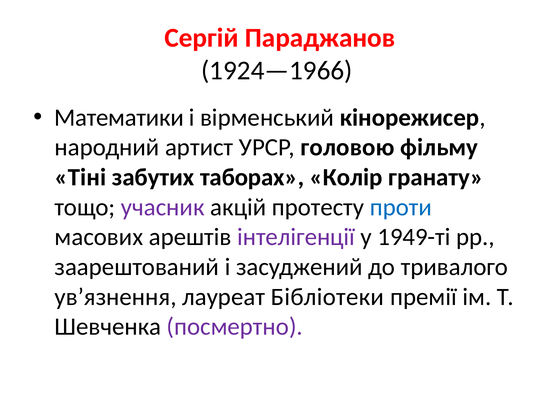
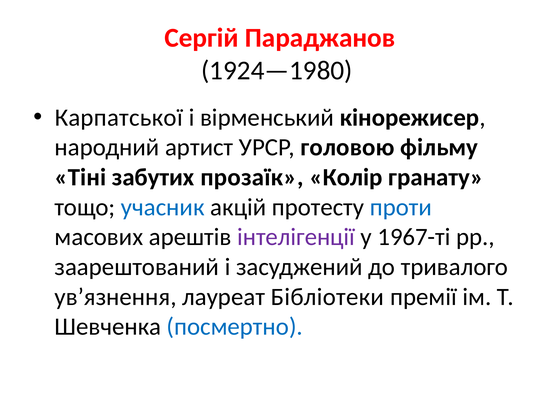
1924—1966: 1924—1966 -> 1924—1980
Математики: Математики -> Карпатської
таборах: таборах -> прозаїк
учасник colour: purple -> blue
1949-ті: 1949-ті -> 1967-ті
посмертно colour: purple -> blue
